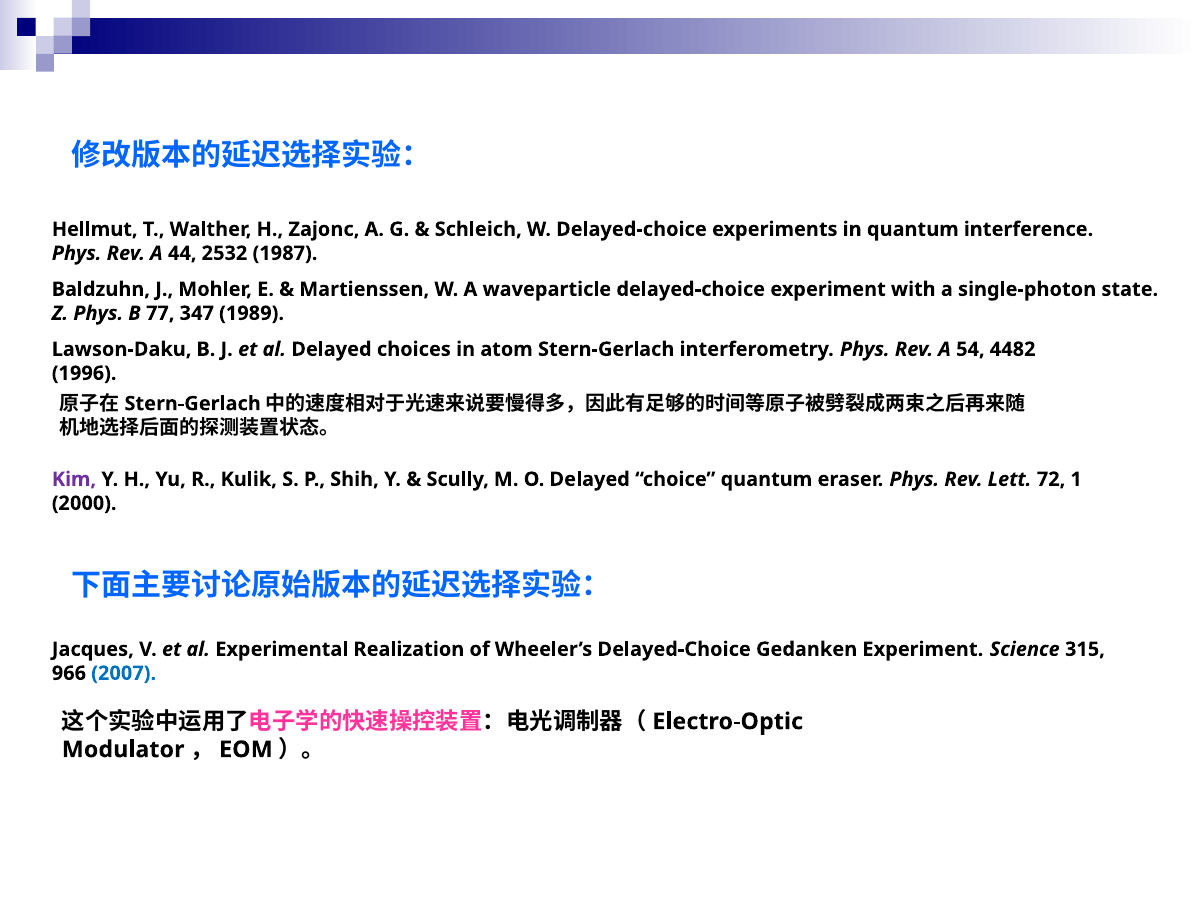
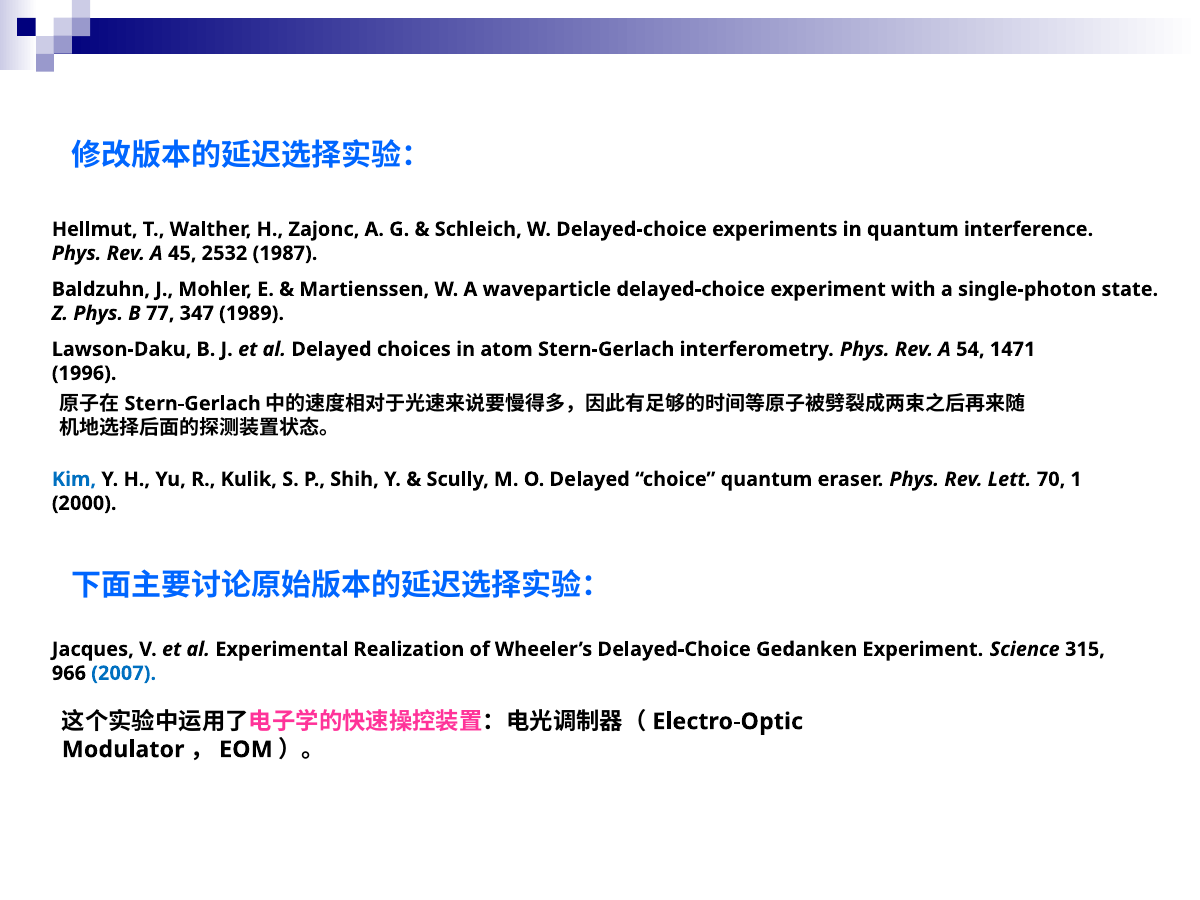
44: 44 -> 45
4482: 4482 -> 1471
Kim colour: purple -> blue
72: 72 -> 70
